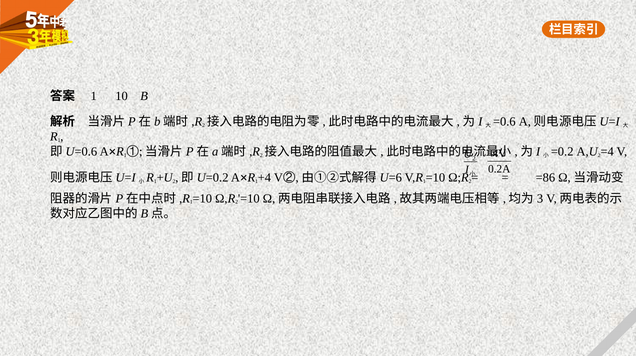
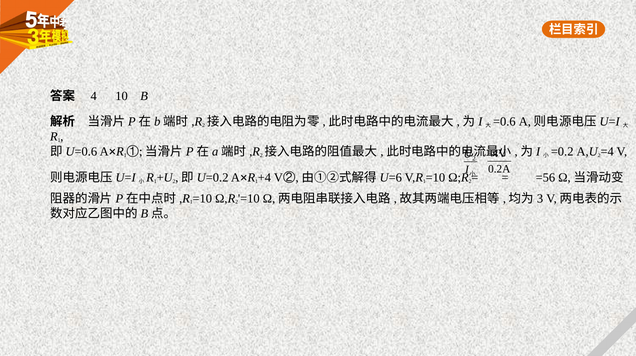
1 at (94, 96): 1 -> 4
=86: =86 -> =56
